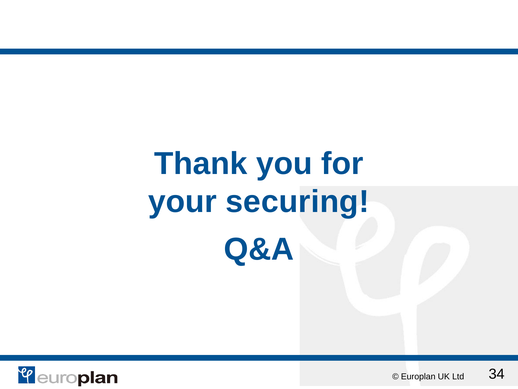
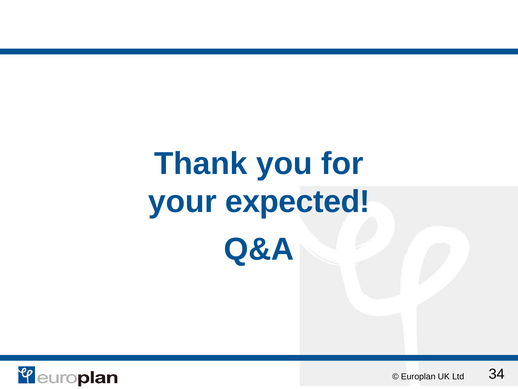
securing: securing -> expected
